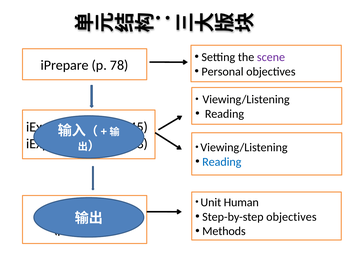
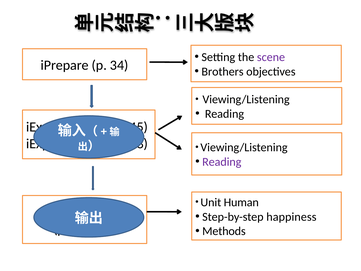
78: 78 -> 34
Personal: Personal -> Brothers
Reading at (222, 162) colour: blue -> purple
Step-by-step objectives: objectives -> happiness
